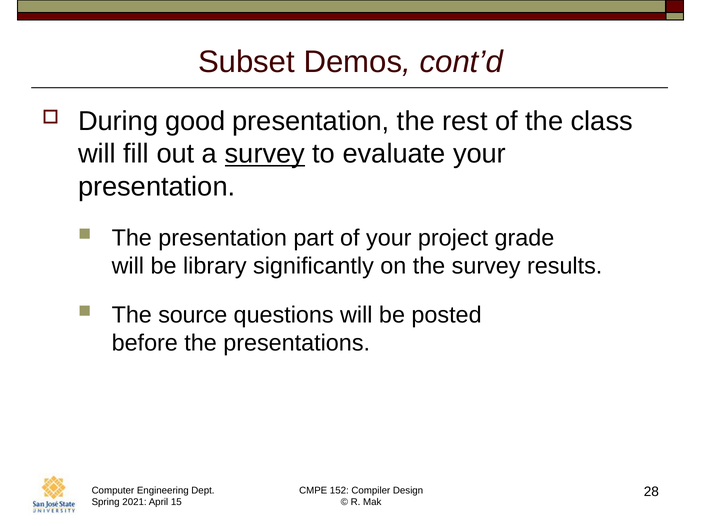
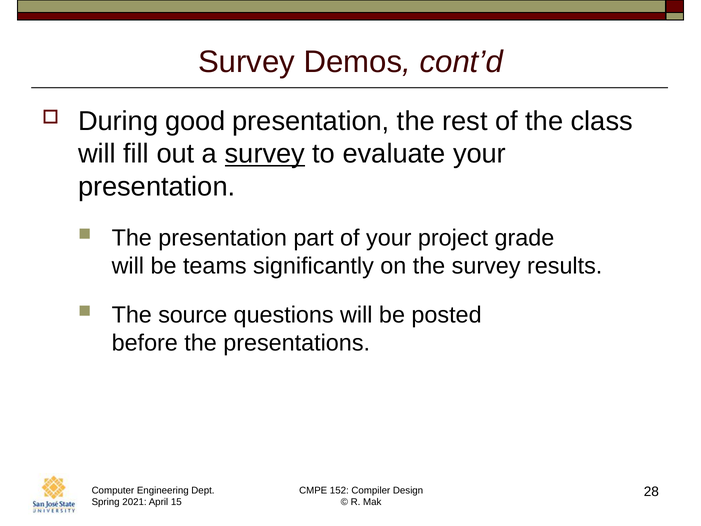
Subset at (246, 62): Subset -> Survey
library: library -> teams
